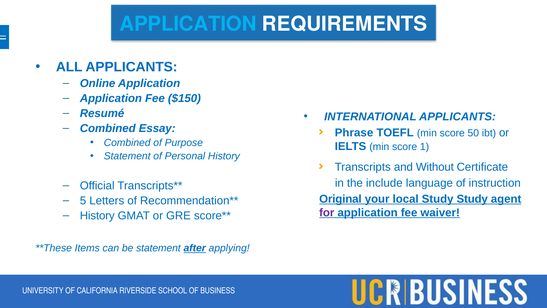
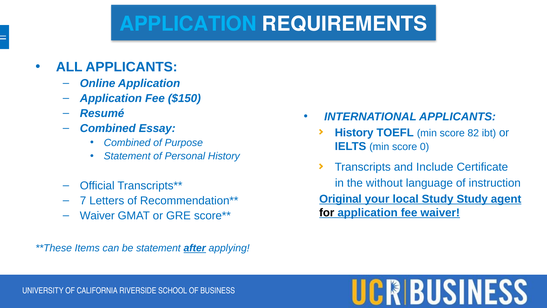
Phrase at (354, 133): Phrase -> History
50: 50 -> 82
1: 1 -> 0
Without: Without -> Include
include: include -> without
5: 5 -> 7
for colour: purple -> black
History at (97, 216): History -> Waiver
